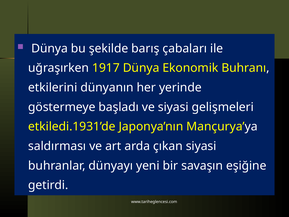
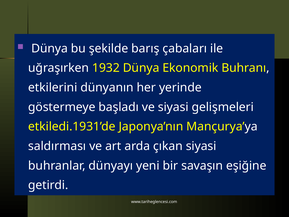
1917: 1917 -> 1932
